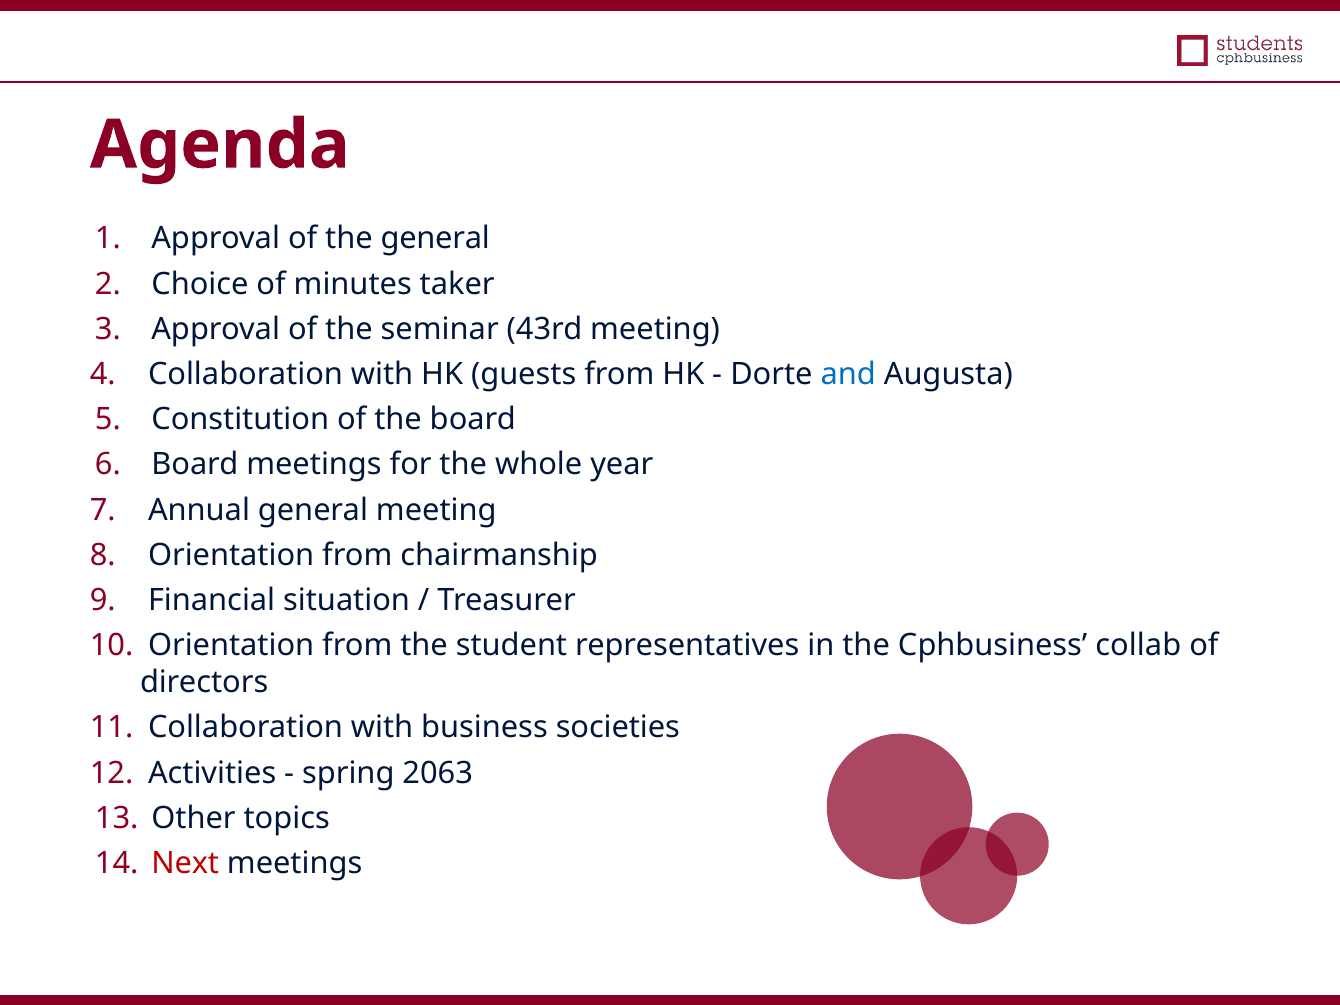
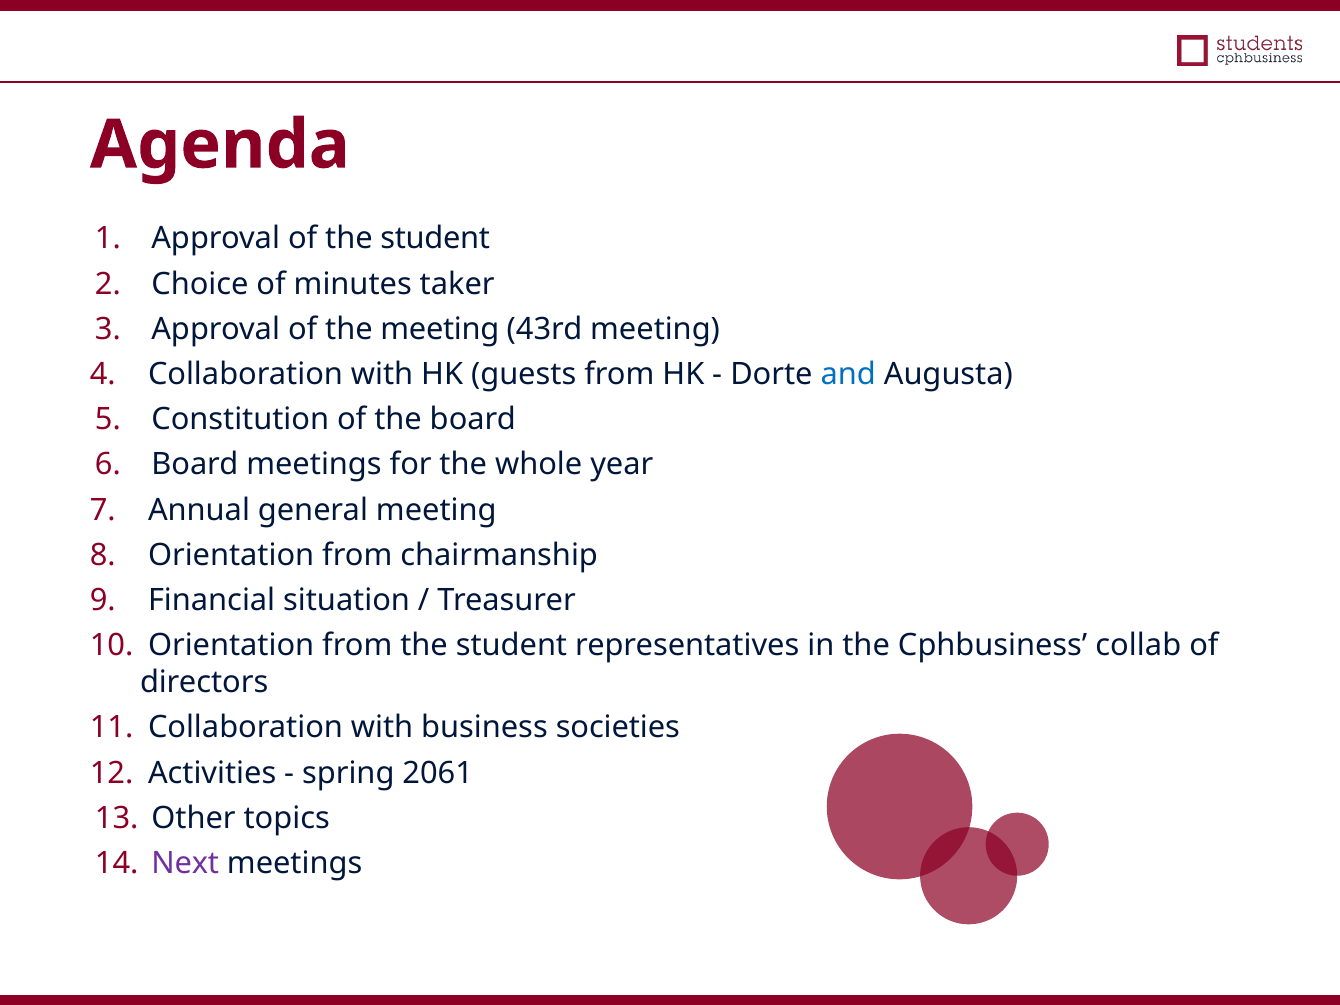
of the general: general -> student
the seminar: seminar -> meeting
2063: 2063 -> 2061
Next colour: red -> purple
